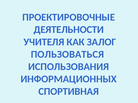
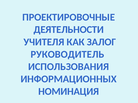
ПОЛЬЗОВАТЬСЯ: ПОЛЬЗОВАТЬСЯ -> РУКОВОДИТЕЛЬ
СПОРТИВНАЯ: СПОРТИВНАЯ -> НОМИНАЦИЯ
